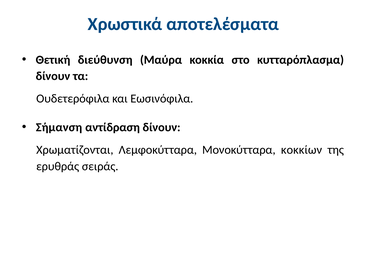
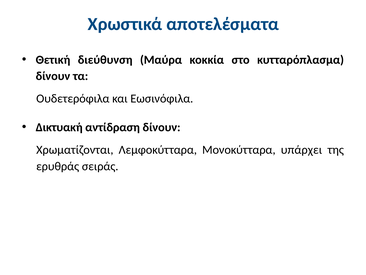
Σήμανση: Σήμανση -> Δικτυακή
κοκκίων: κοκκίων -> υπάρχει
